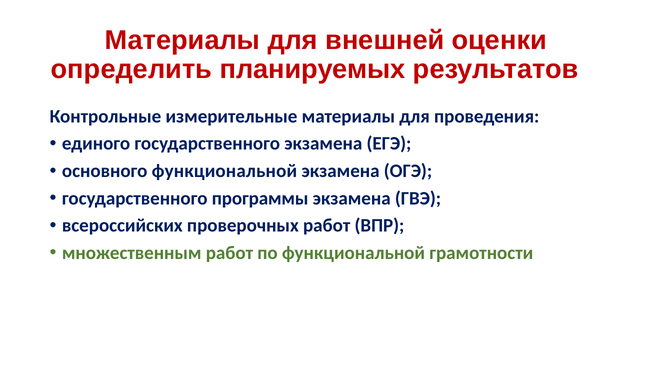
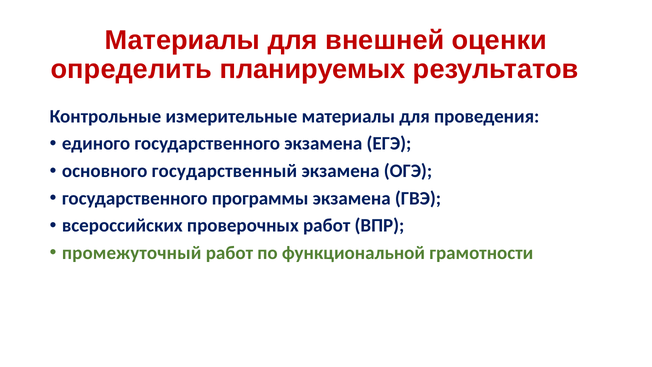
основного функциональной: функциональной -> государственный
множественным: множественным -> промежуточный
